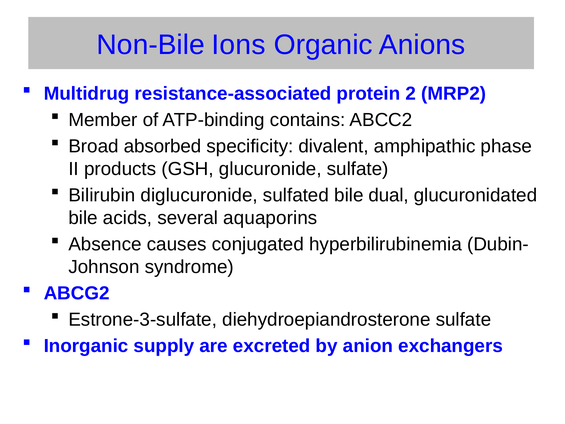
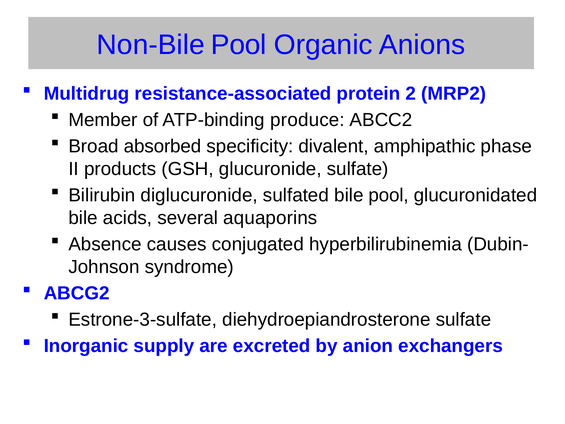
Non-Bile Ions: Ions -> Pool
contains: contains -> produce
bile dual: dual -> pool
